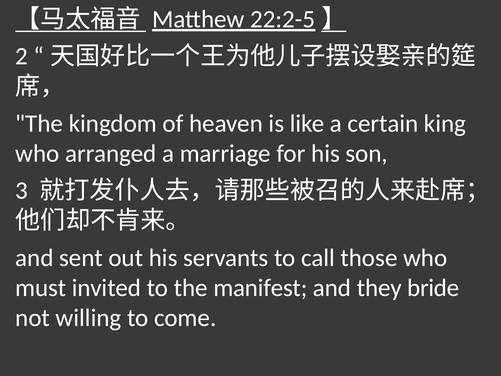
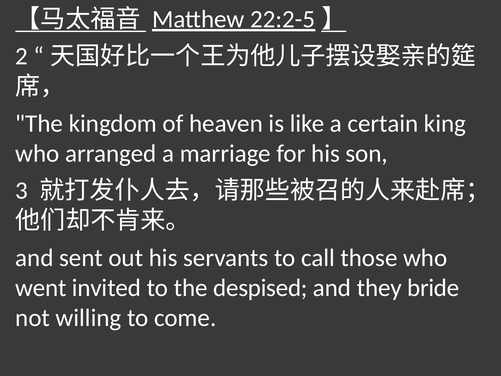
must: must -> went
manifest: manifest -> despised
